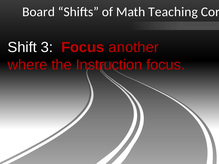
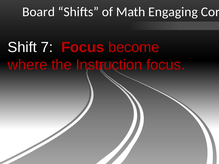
Teaching: Teaching -> Engaging
3: 3 -> 7
another: another -> become
